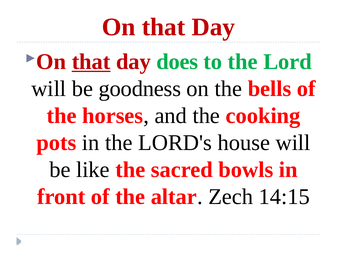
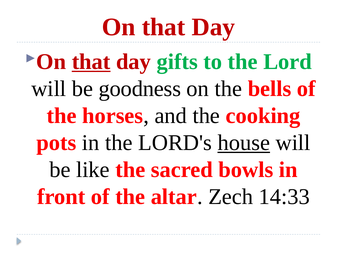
does: does -> gifts
house underline: none -> present
14:15: 14:15 -> 14:33
